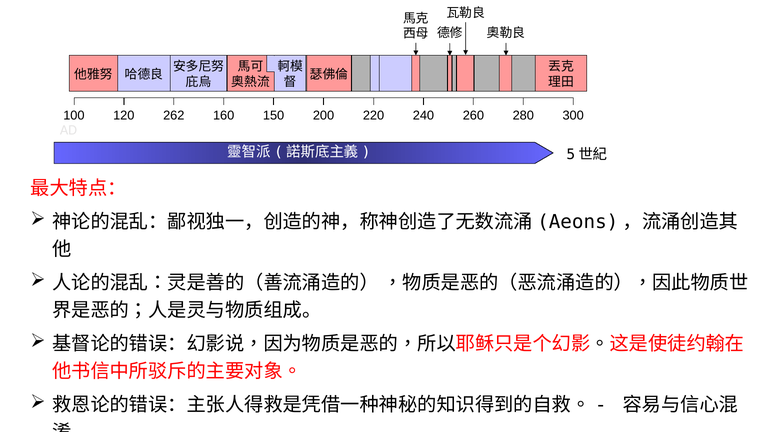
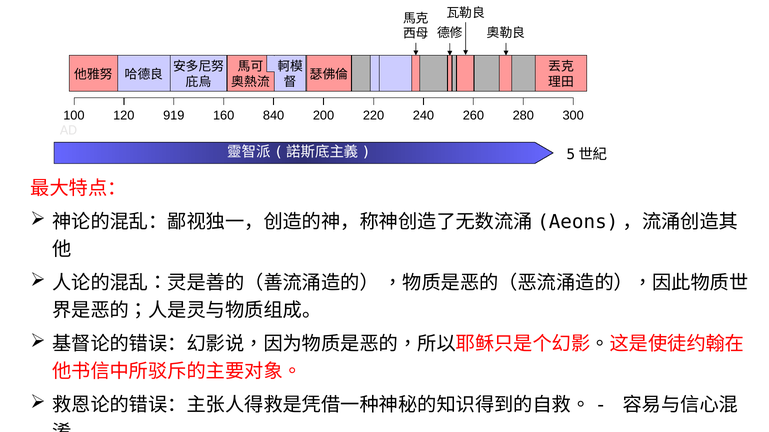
262: 262 -> 919
150: 150 -> 840
